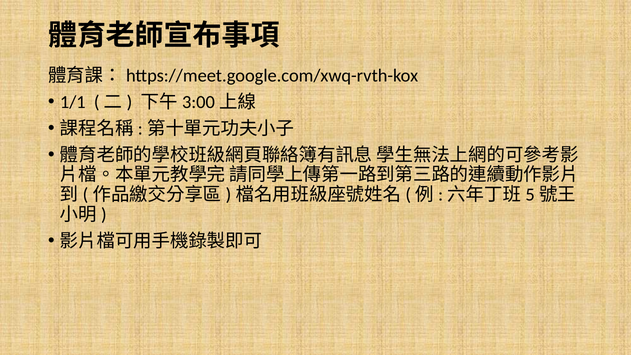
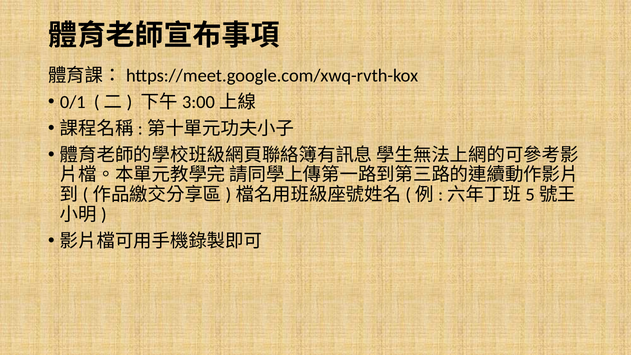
1/1: 1/1 -> 0/1
